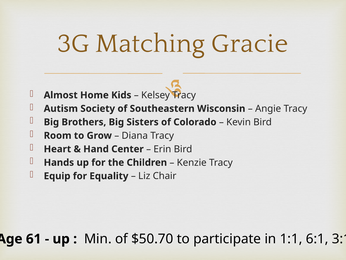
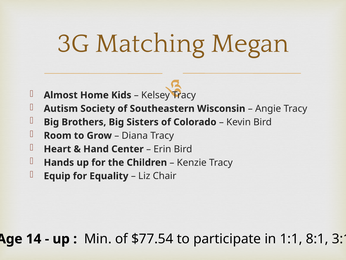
Gracie: Gracie -> Megan
61: 61 -> 14
$50.70: $50.70 -> $77.54
6:1: 6:1 -> 8:1
